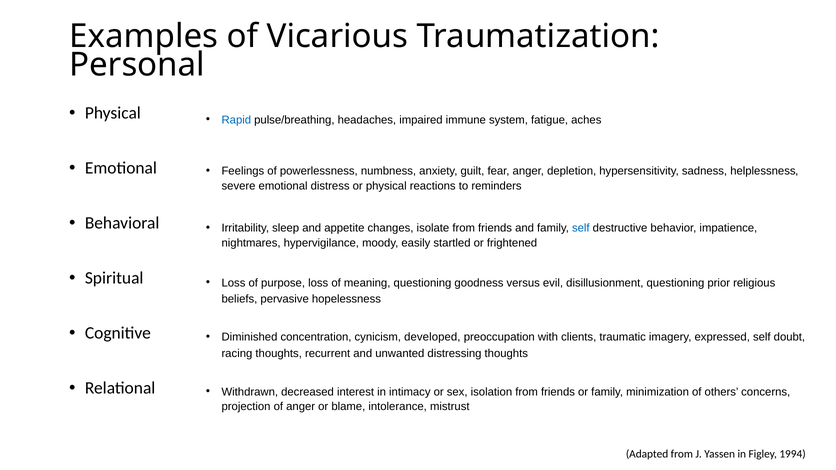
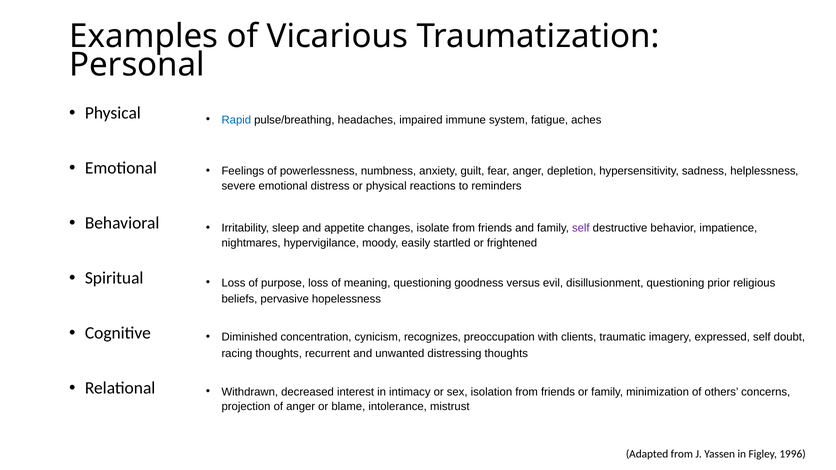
self at (581, 228) colour: blue -> purple
developed: developed -> recognizes
1994: 1994 -> 1996
